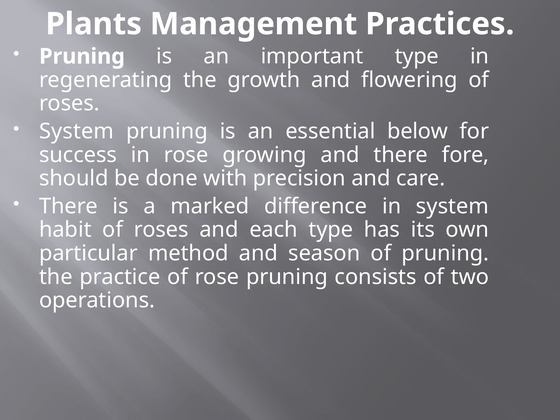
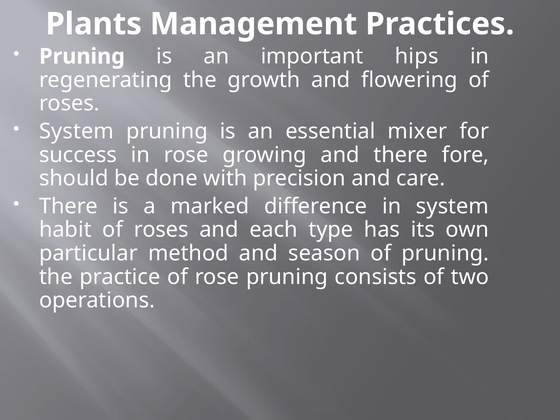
important type: type -> hips
below: below -> mixer
